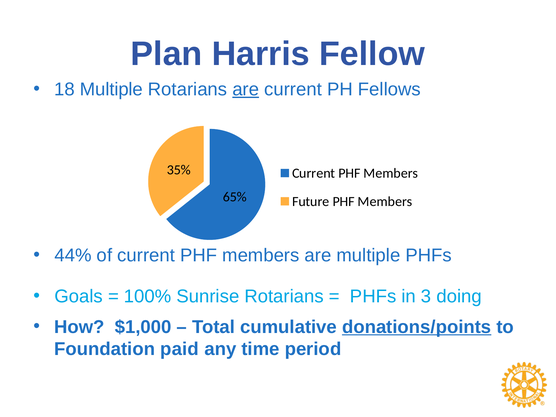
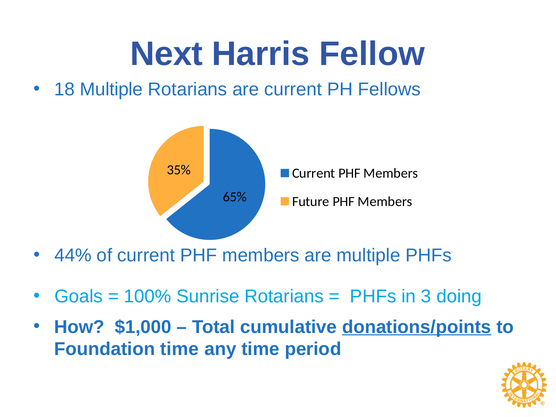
Plan: Plan -> Next
are at (246, 89) underline: present -> none
Foundation paid: paid -> time
